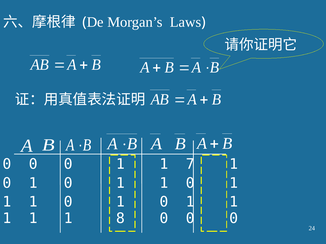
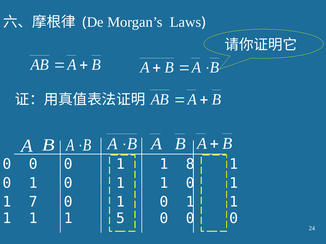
7: 7 -> 8
1 at (33, 202): 1 -> 7
8: 8 -> 5
